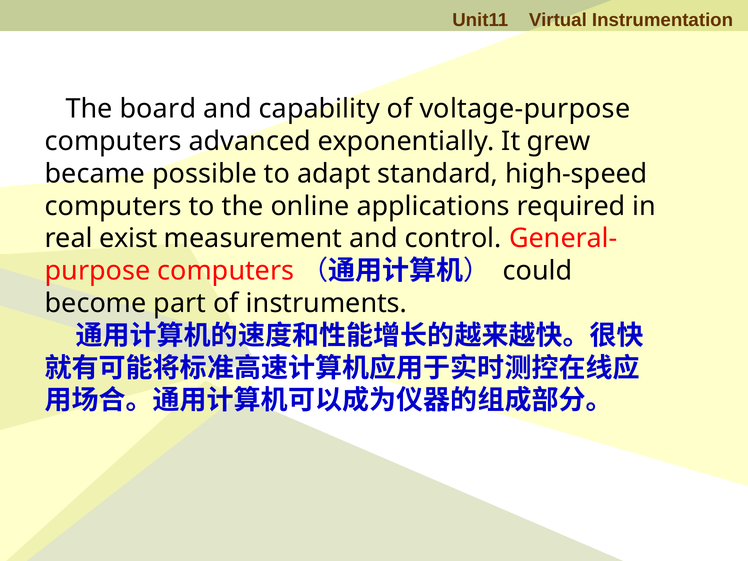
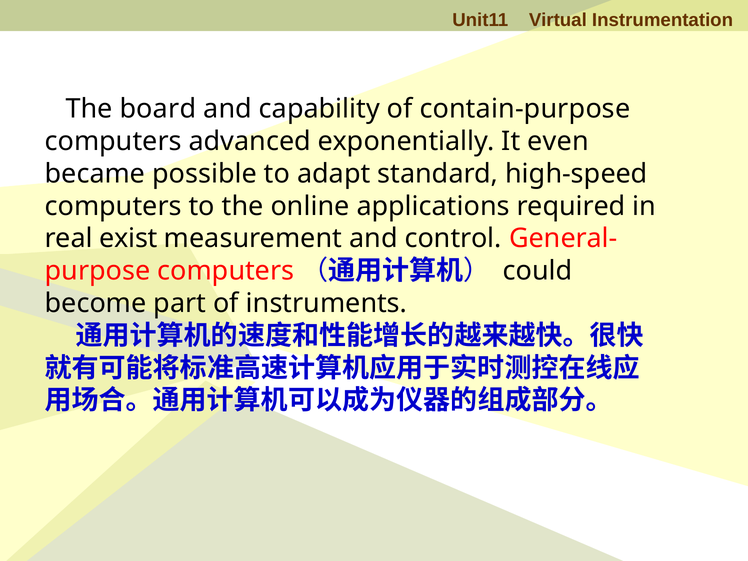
voltage-purpose: voltage-purpose -> contain-purpose
grew: grew -> even
